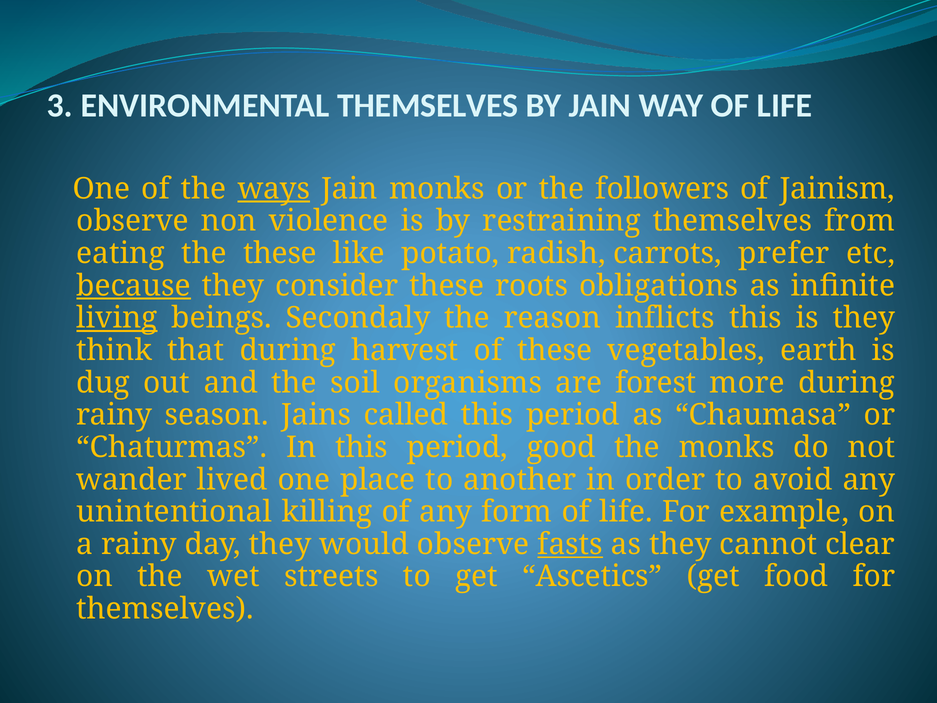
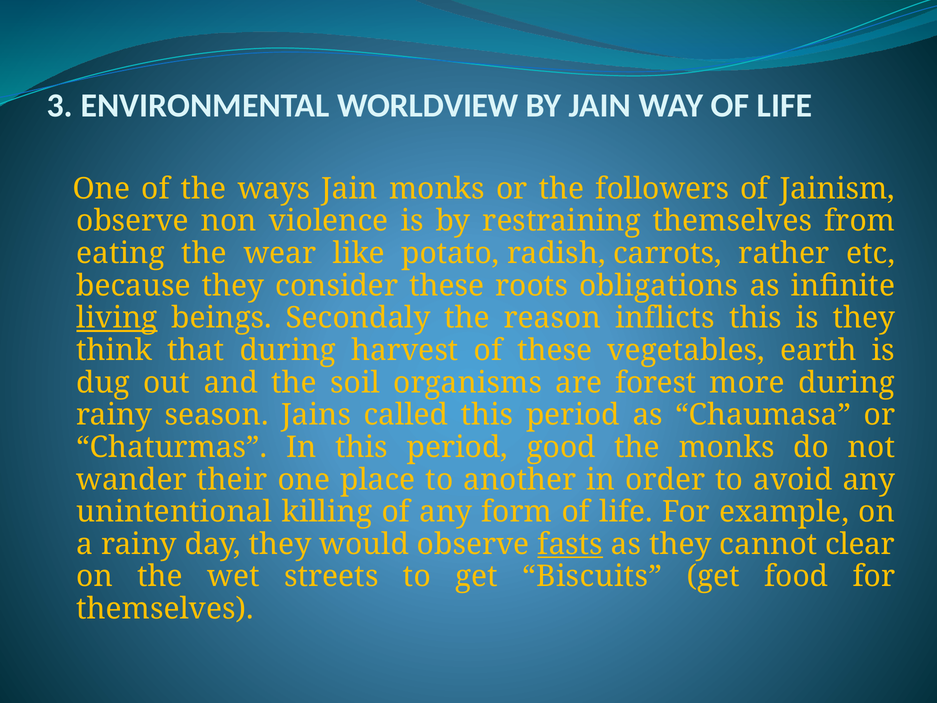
ENVIRONMENTAL THEMSELVES: THEMSELVES -> WORLDVIEW
ways underline: present -> none
the these: these -> wear
prefer: prefer -> rather
because underline: present -> none
lived: lived -> their
Ascetics: Ascetics -> Biscuits
